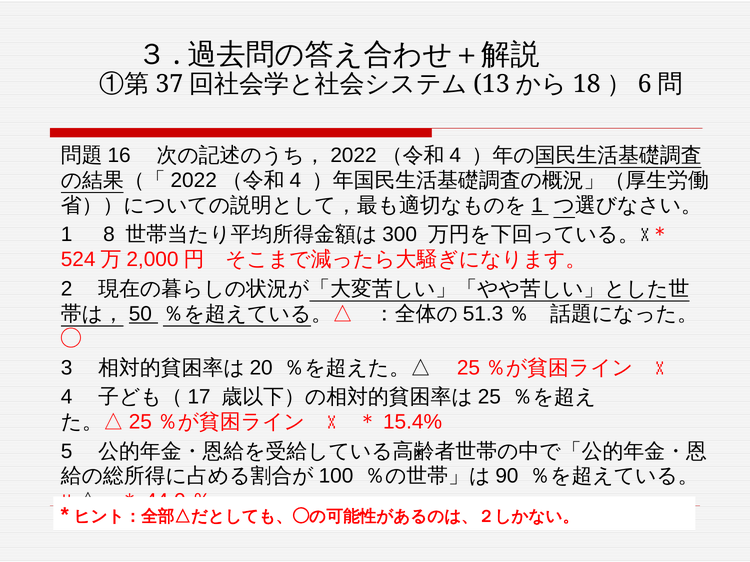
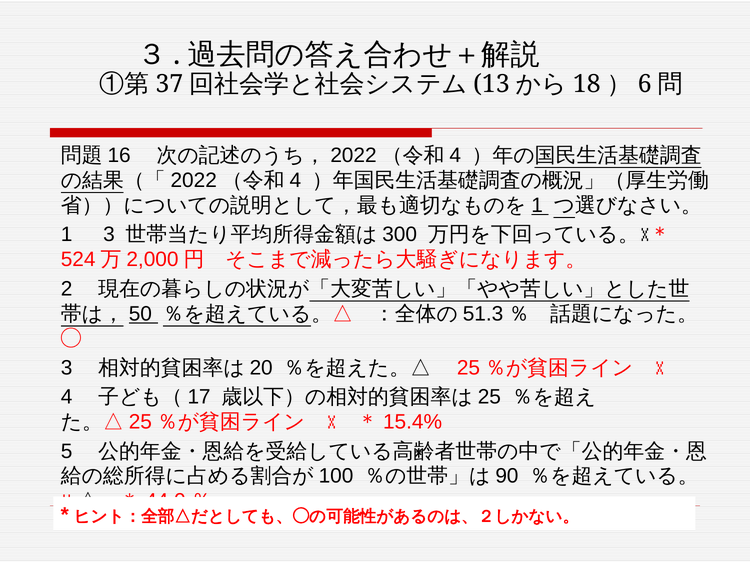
1 8: 8 -> 3
